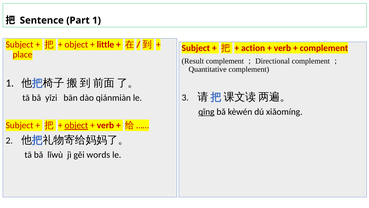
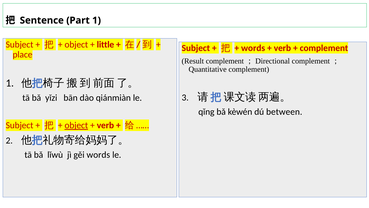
action at (253, 48): action -> words
qǐng underline: present -> none
xiǎomíng: xiǎomíng -> between
